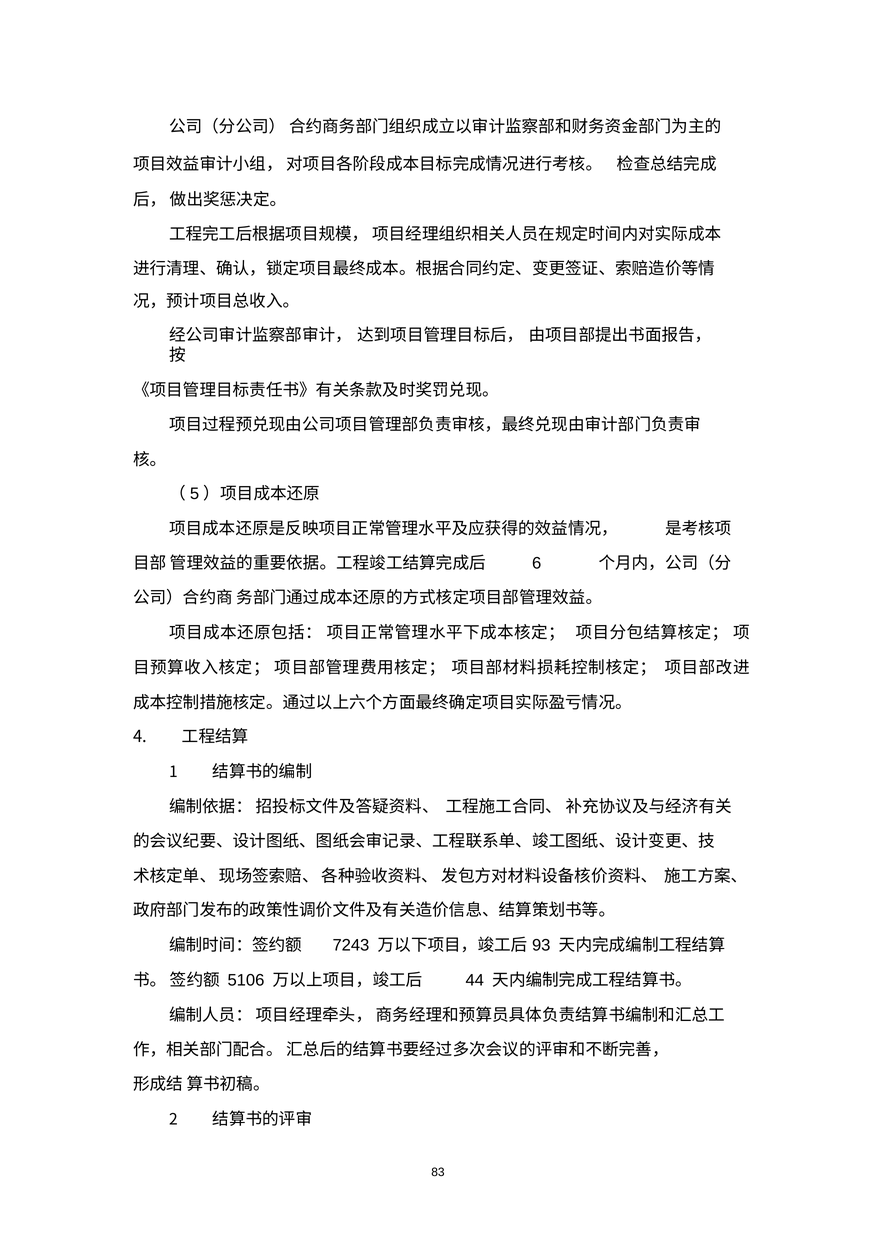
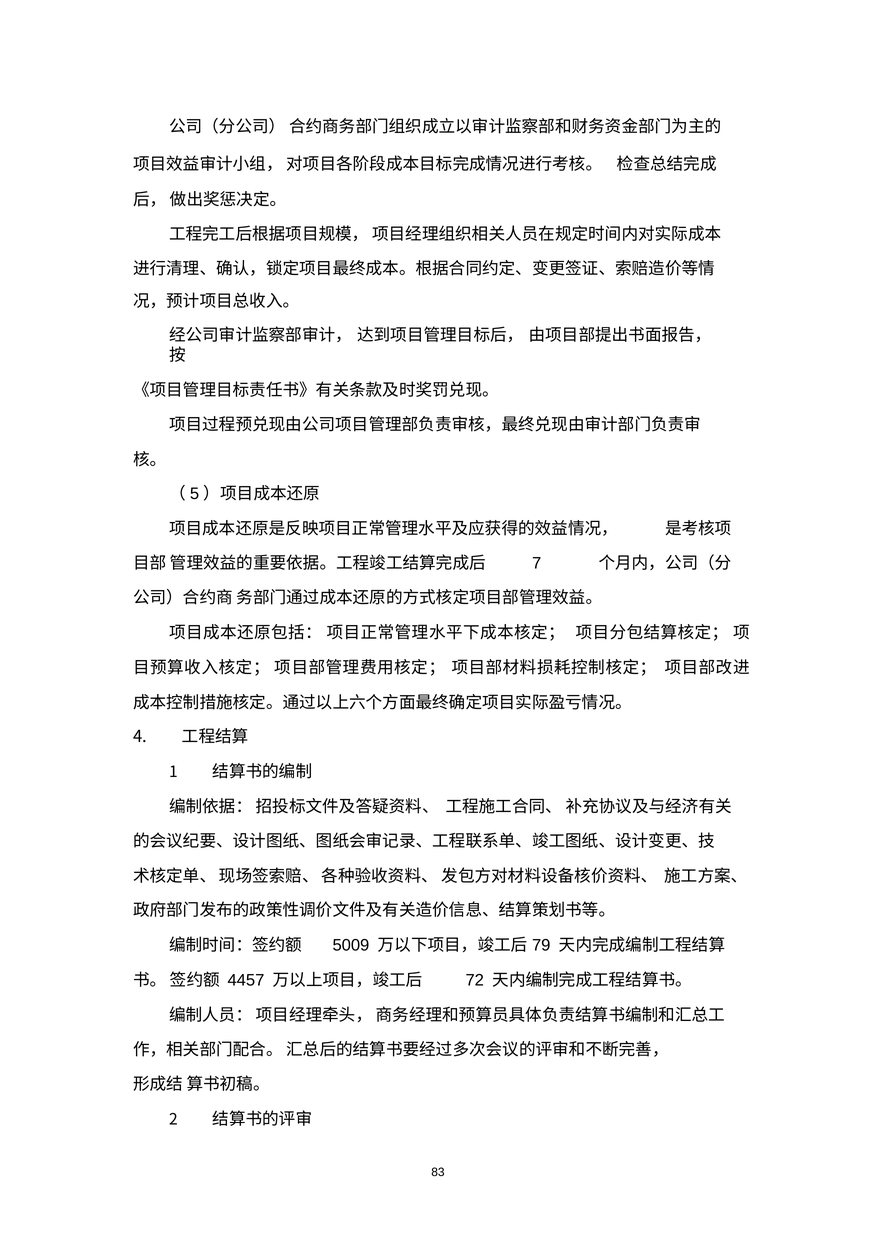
6: 6 -> 7
7243: 7243 -> 5009
93: 93 -> 79
5106: 5106 -> 4457
44: 44 -> 72
